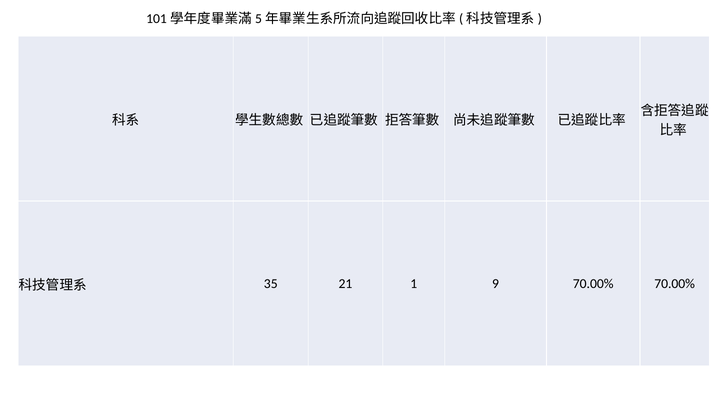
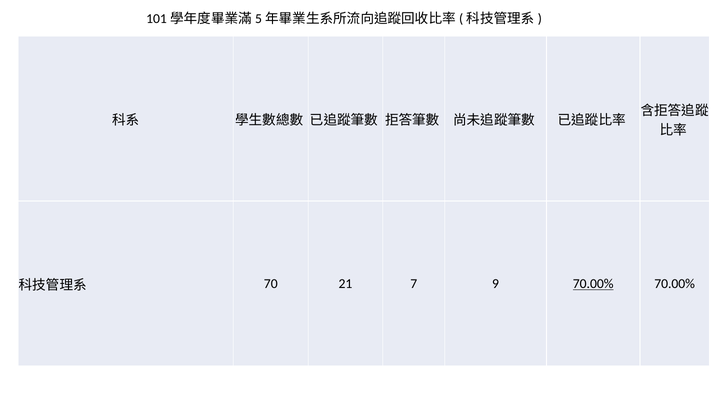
35: 35 -> 70
1: 1 -> 7
70.00% at (593, 284) underline: none -> present
